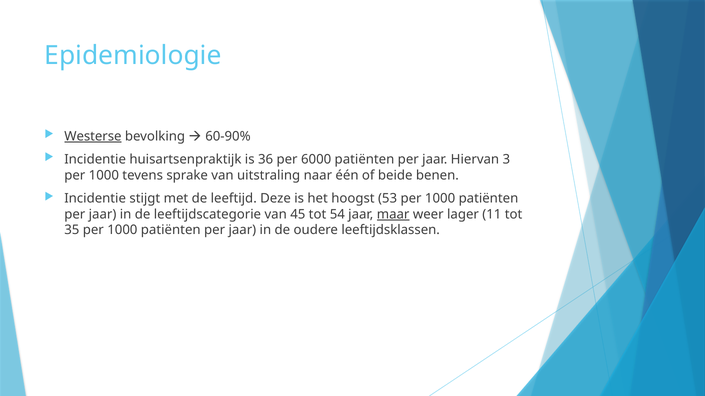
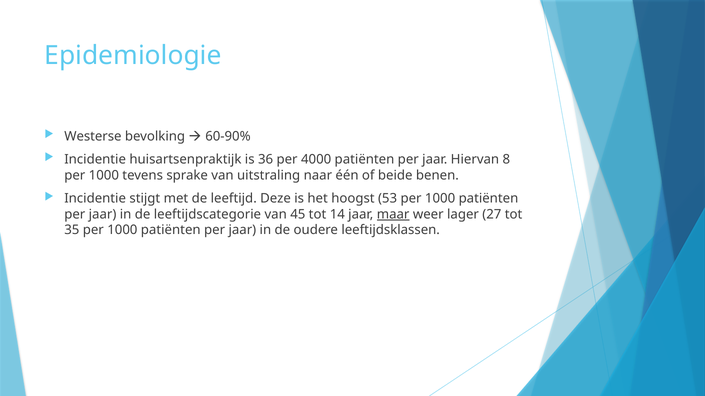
Westerse underline: present -> none
6000: 6000 -> 4000
3: 3 -> 8
54: 54 -> 14
11: 11 -> 27
